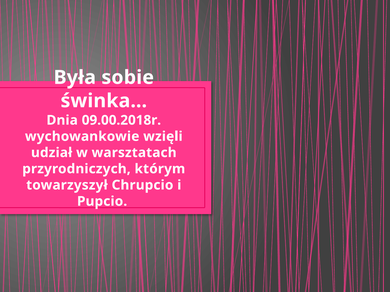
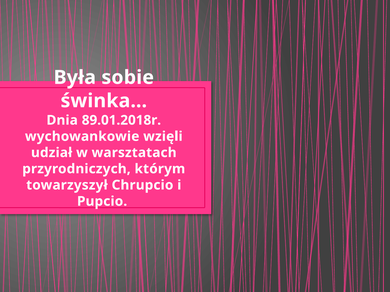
09.00.2018r: 09.00.2018r -> 89.01.2018r
